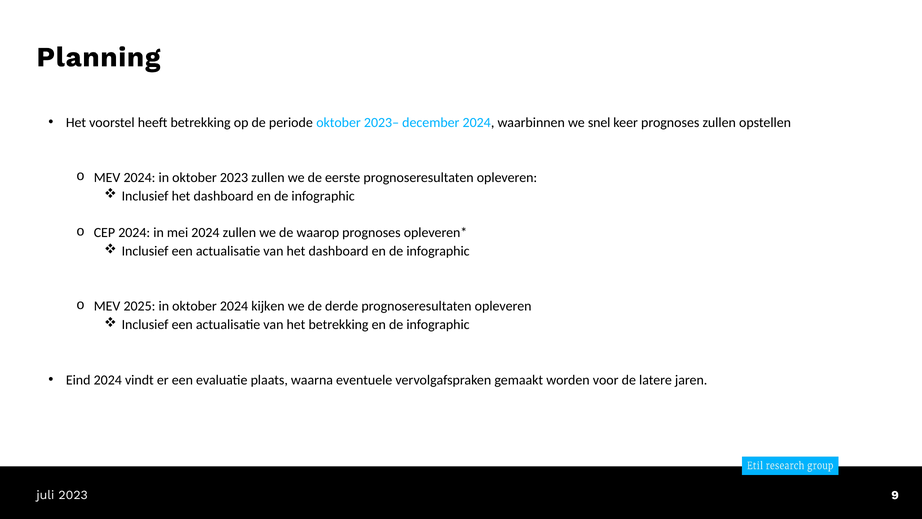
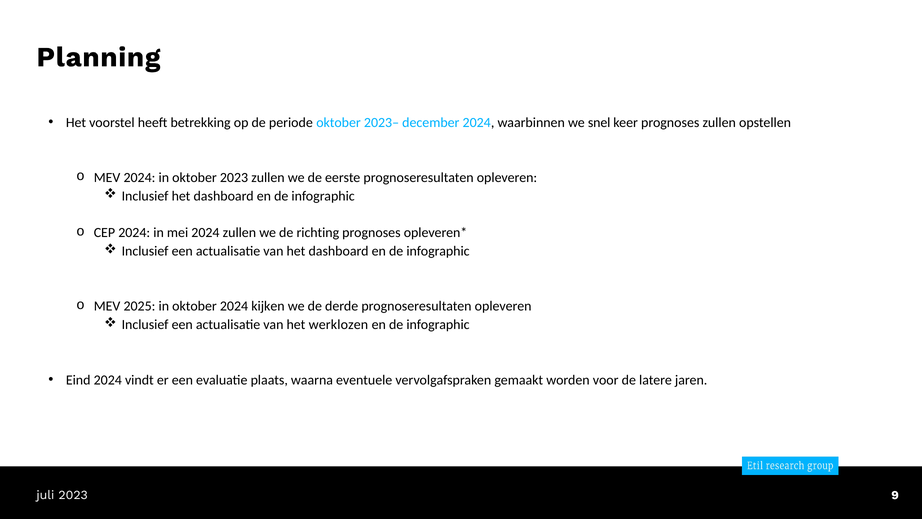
waarop: waarop -> richting
het betrekking: betrekking -> werklozen
